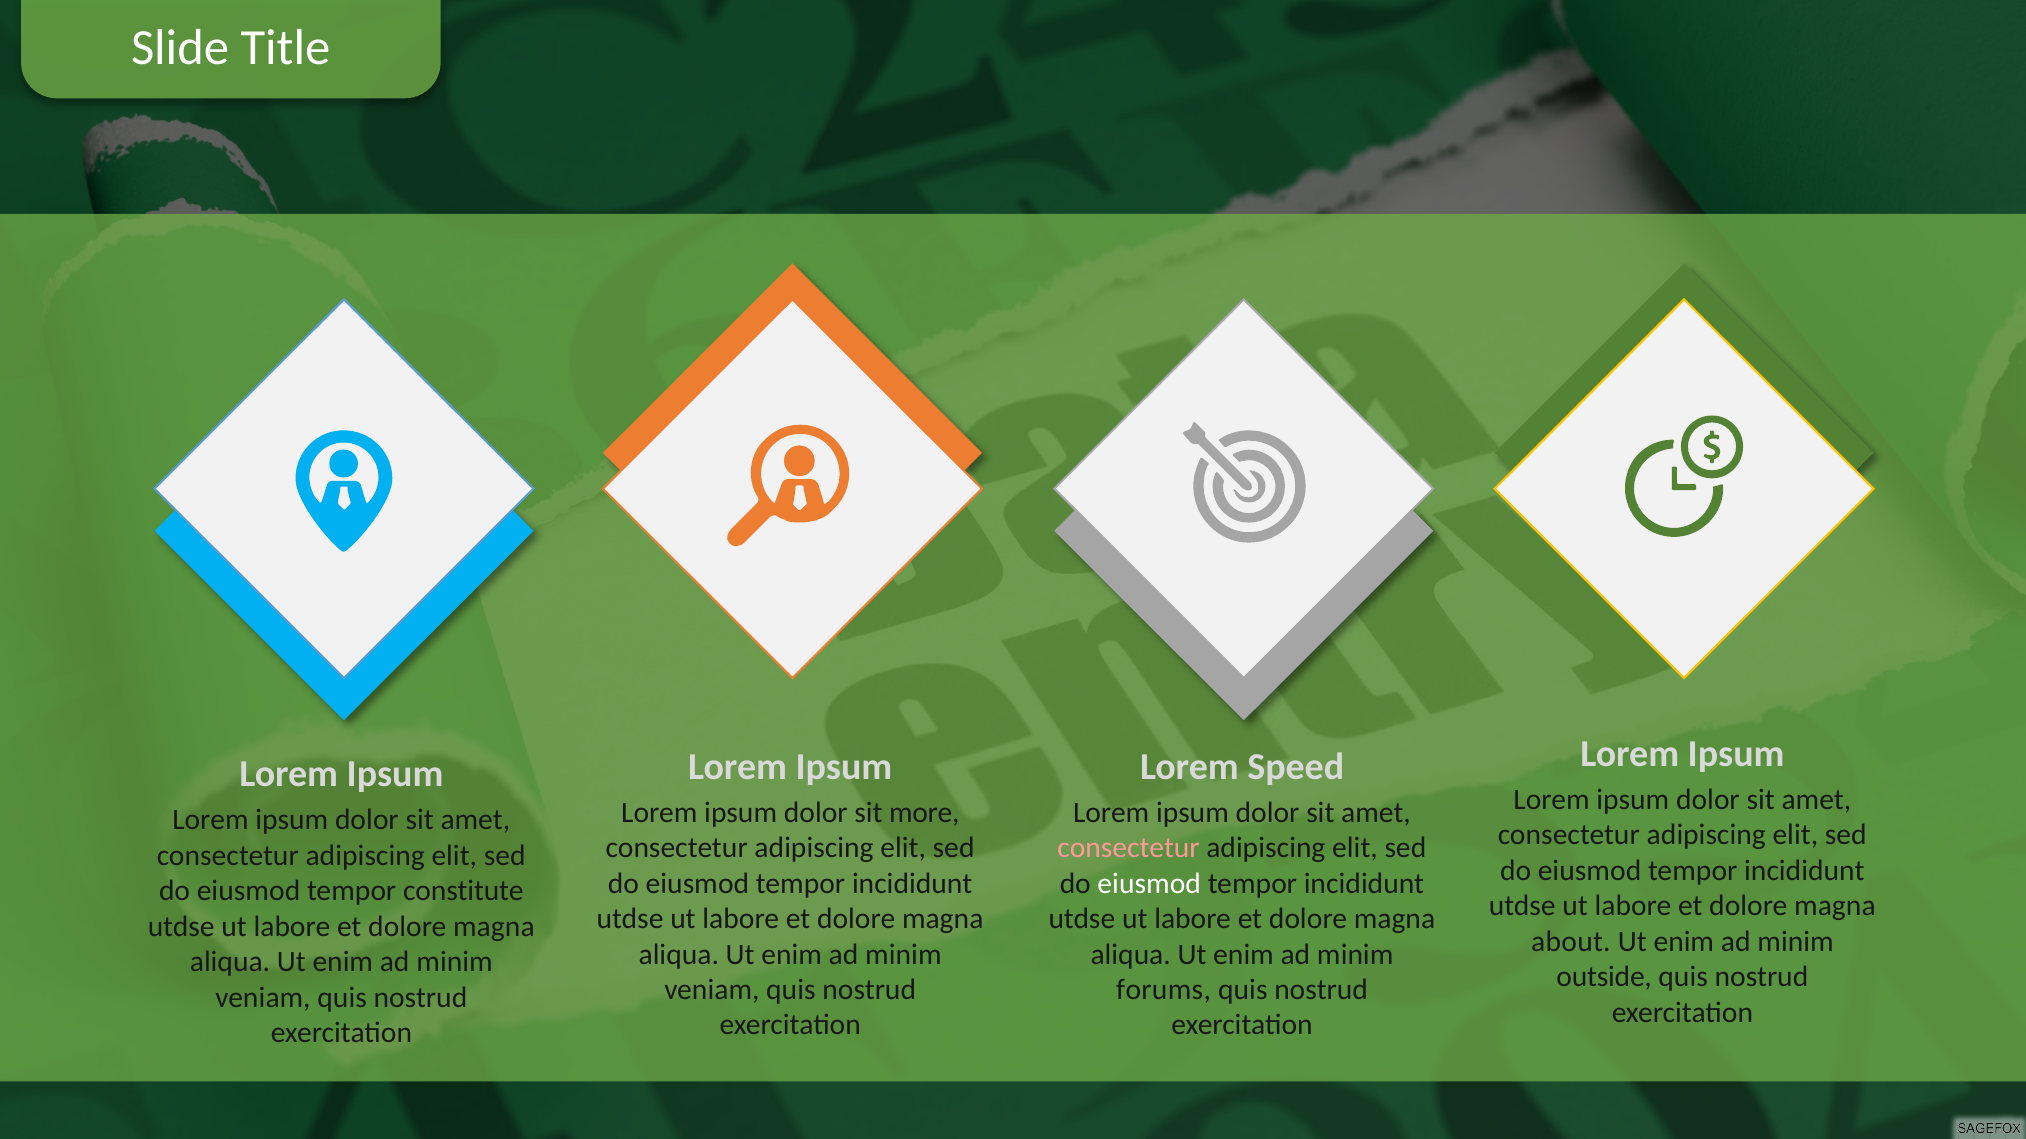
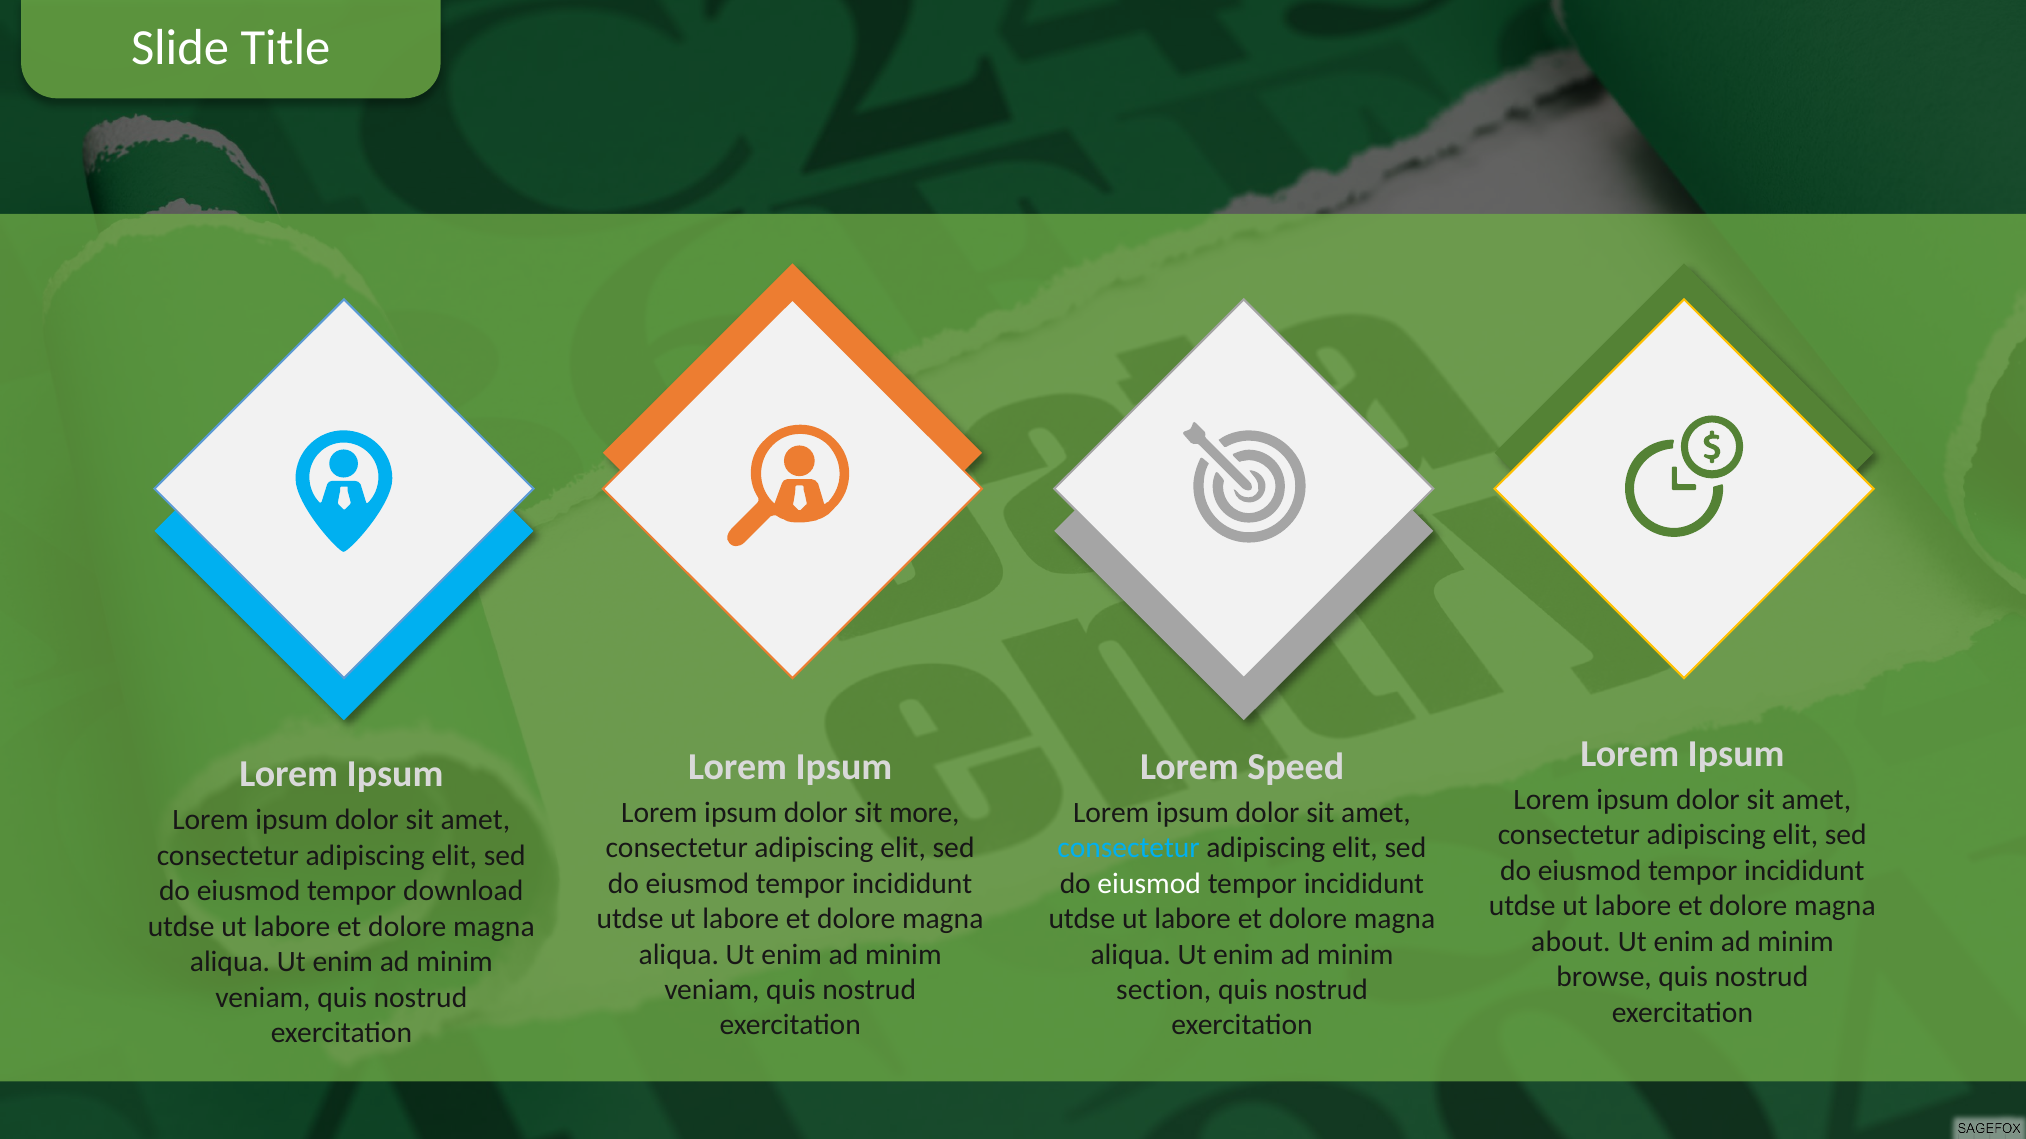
consectetur at (1129, 848) colour: pink -> light blue
constitute: constitute -> download
outside: outside -> browse
forums: forums -> section
